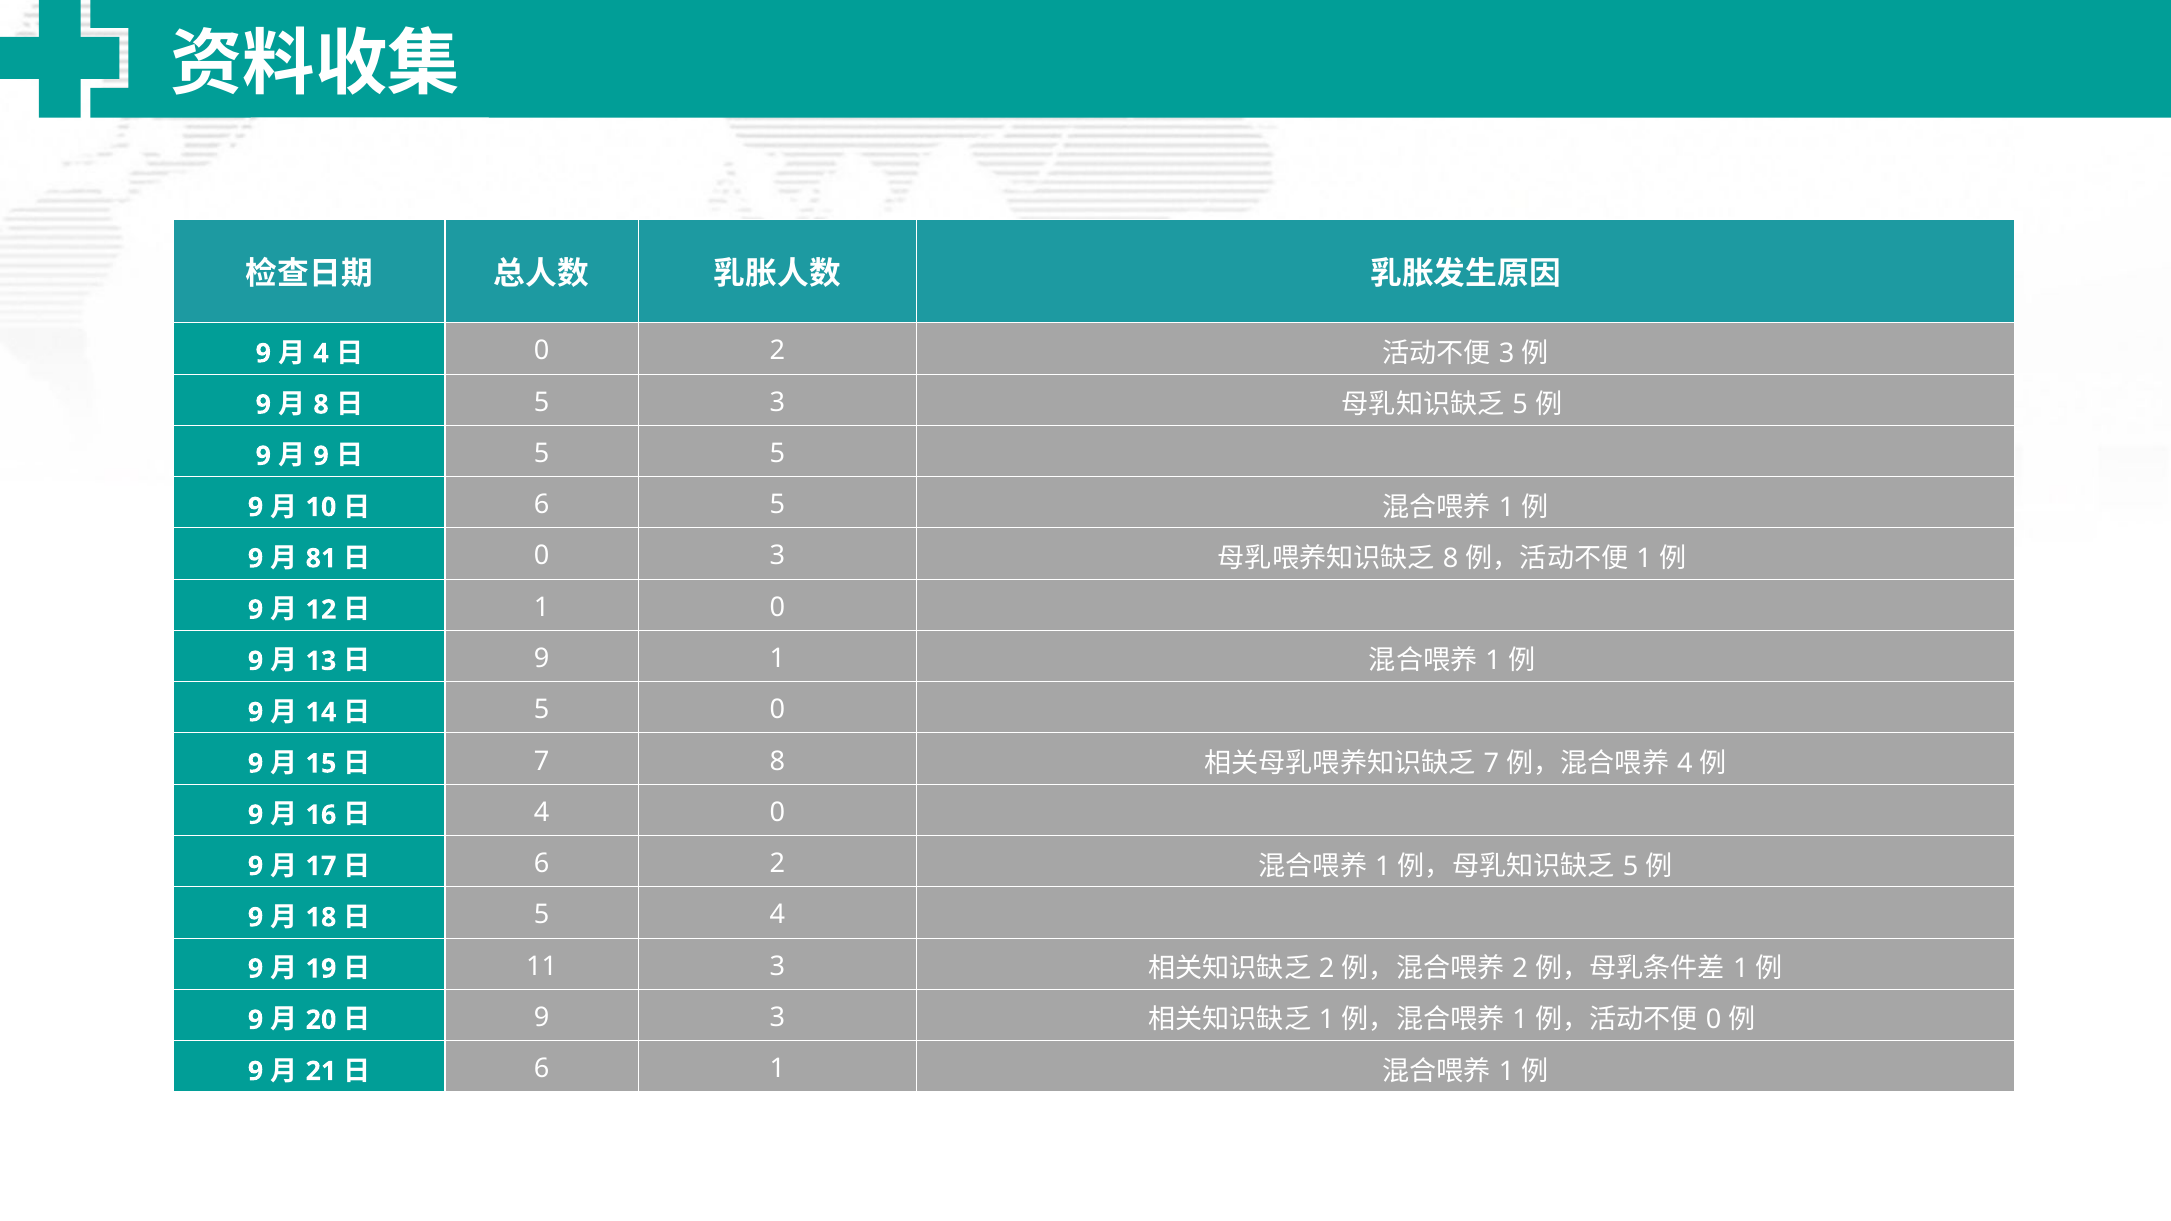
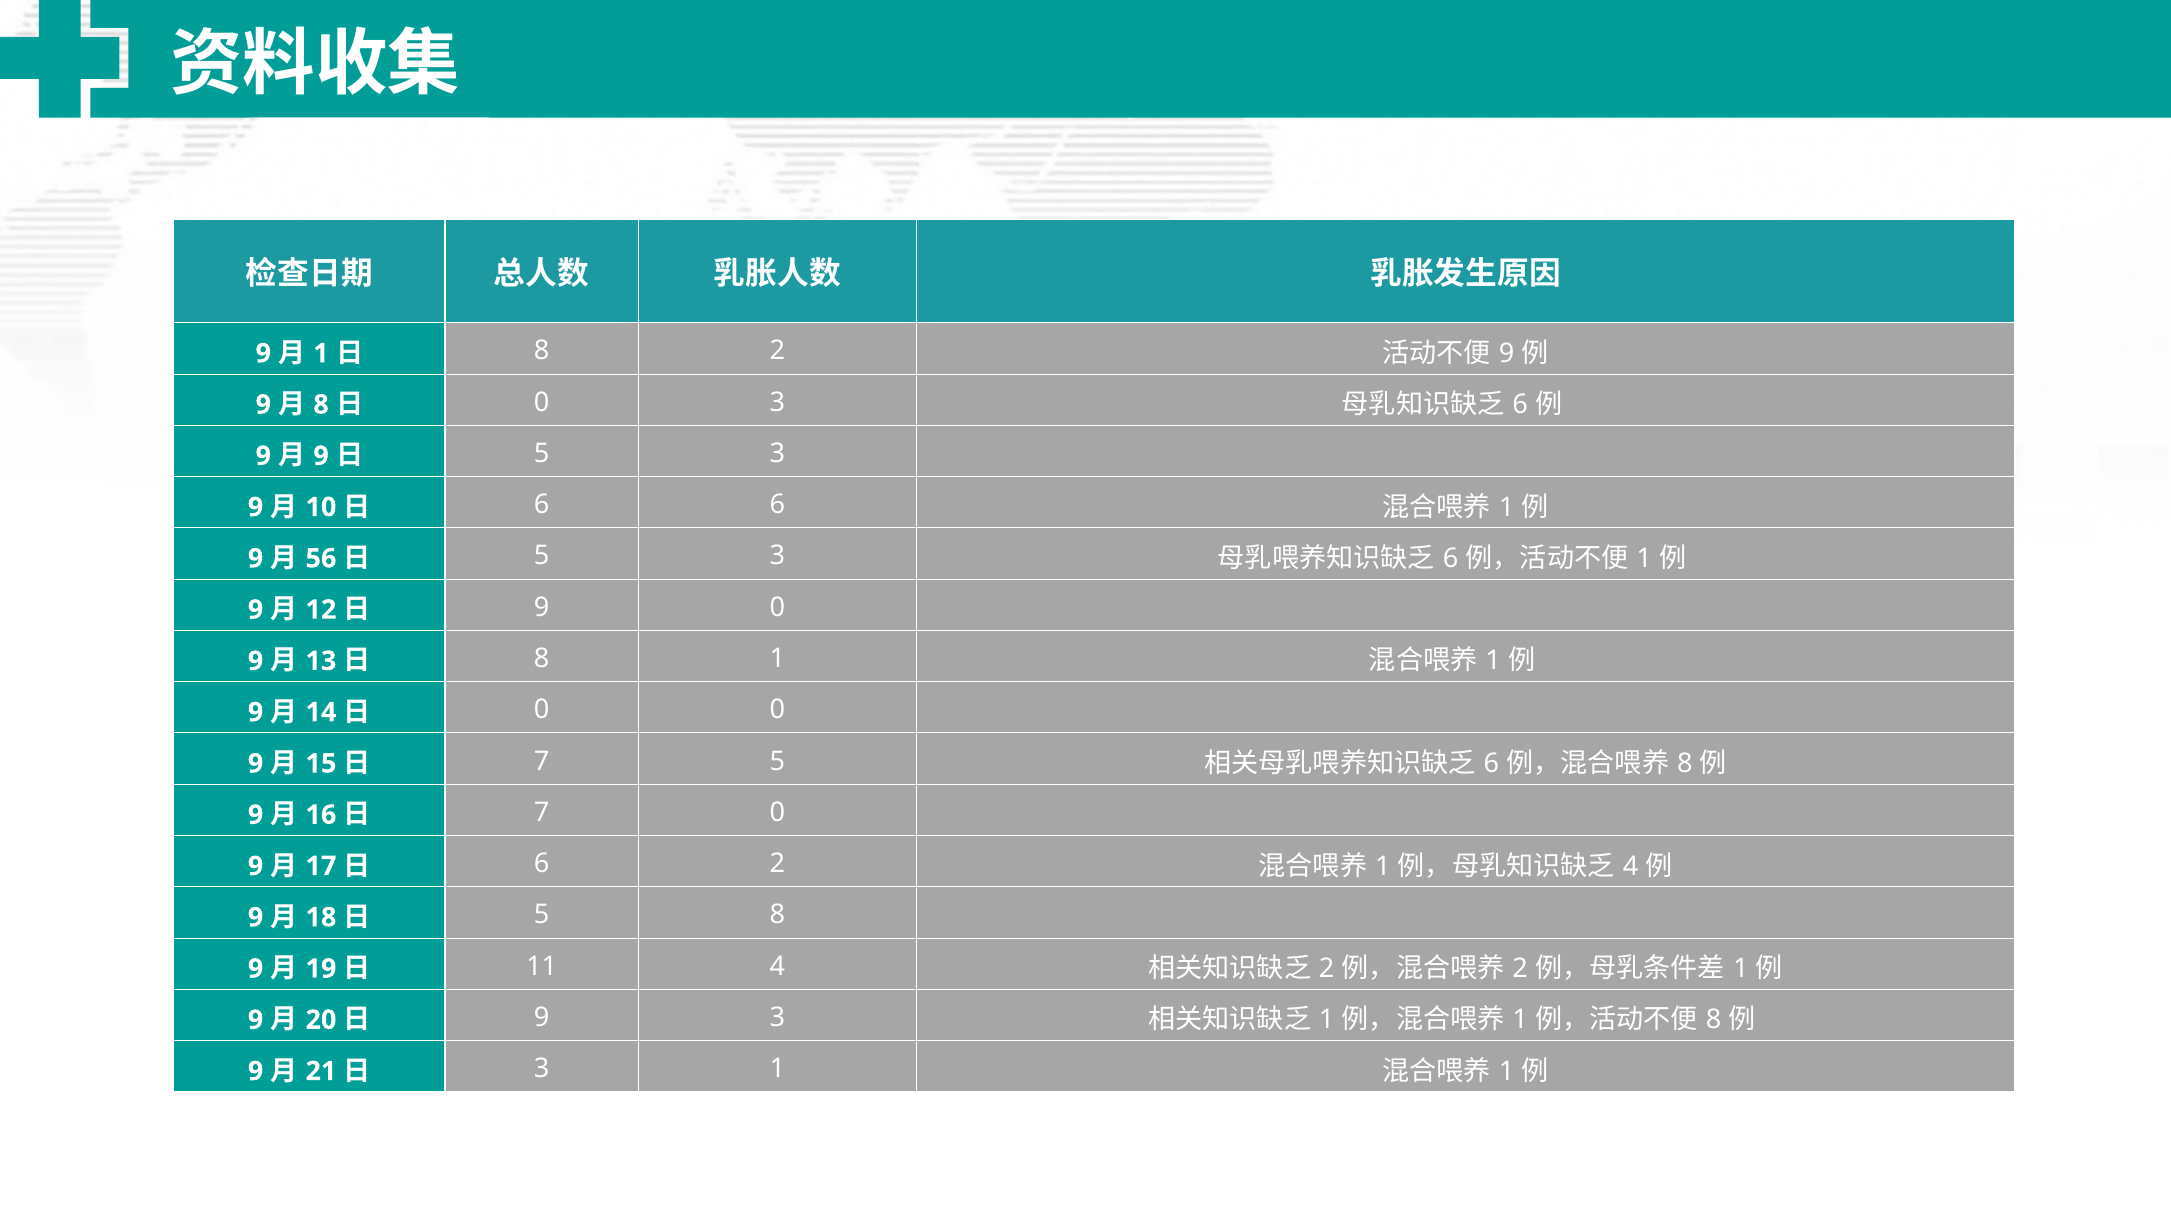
4 at (321, 353): 4 -> 1
0 at (542, 351): 0 -> 8
3 at (1507, 353): 3 -> 9
5 at (542, 402): 5 -> 0
5 at (1520, 405): 5 -> 6
5 at (777, 454): 5 -> 3
6 5: 5 -> 6
81: 81 -> 56
0 at (542, 556): 0 -> 5
8 at (1451, 559): 8 -> 6
1 at (542, 607): 1 -> 9
9 at (542, 659): 9 -> 8
5 at (542, 710): 5 -> 0
7 8: 8 -> 5
7 at (1491, 764): 7 -> 6
4 at (1685, 764): 4 -> 8
4 at (542, 813): 4 -> 7
5 at (1631, 866): 5 -> 4
5 4: 4 -> 8
11 3: 3 -> 4
0 at (1714, 1020): 0 -> 8
6 at (542, 1069): 6 -> 3
